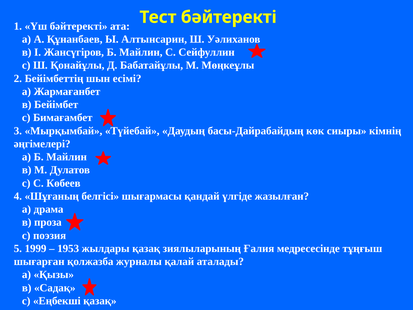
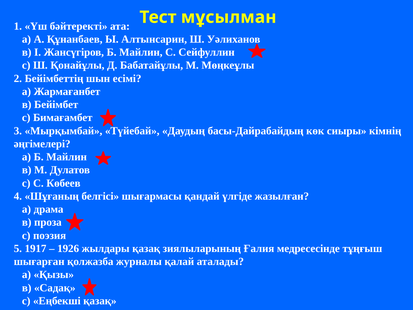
Тест бәйтеректі: бәйтеректі -> мұсылман
1999: 1999 -> 1917
1953: 1953 -> 1926
